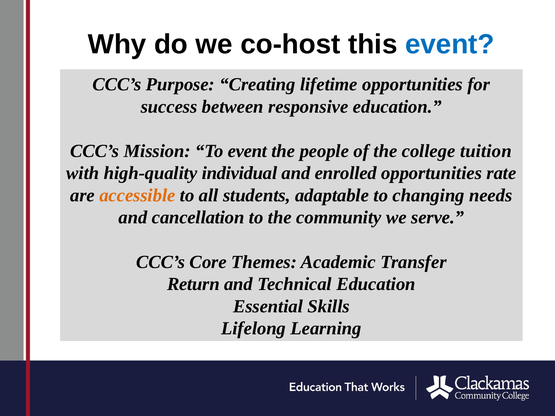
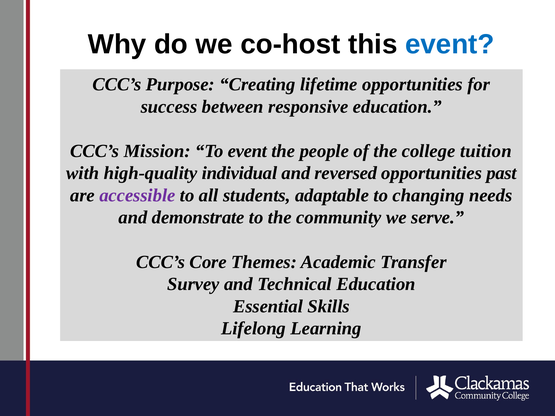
enrolled: enrolled -> reversed
rate: rate -> past
accessible colour: orange -> purple
cancellation: cancellation -> demonstrate
Return: Return -> Survey
